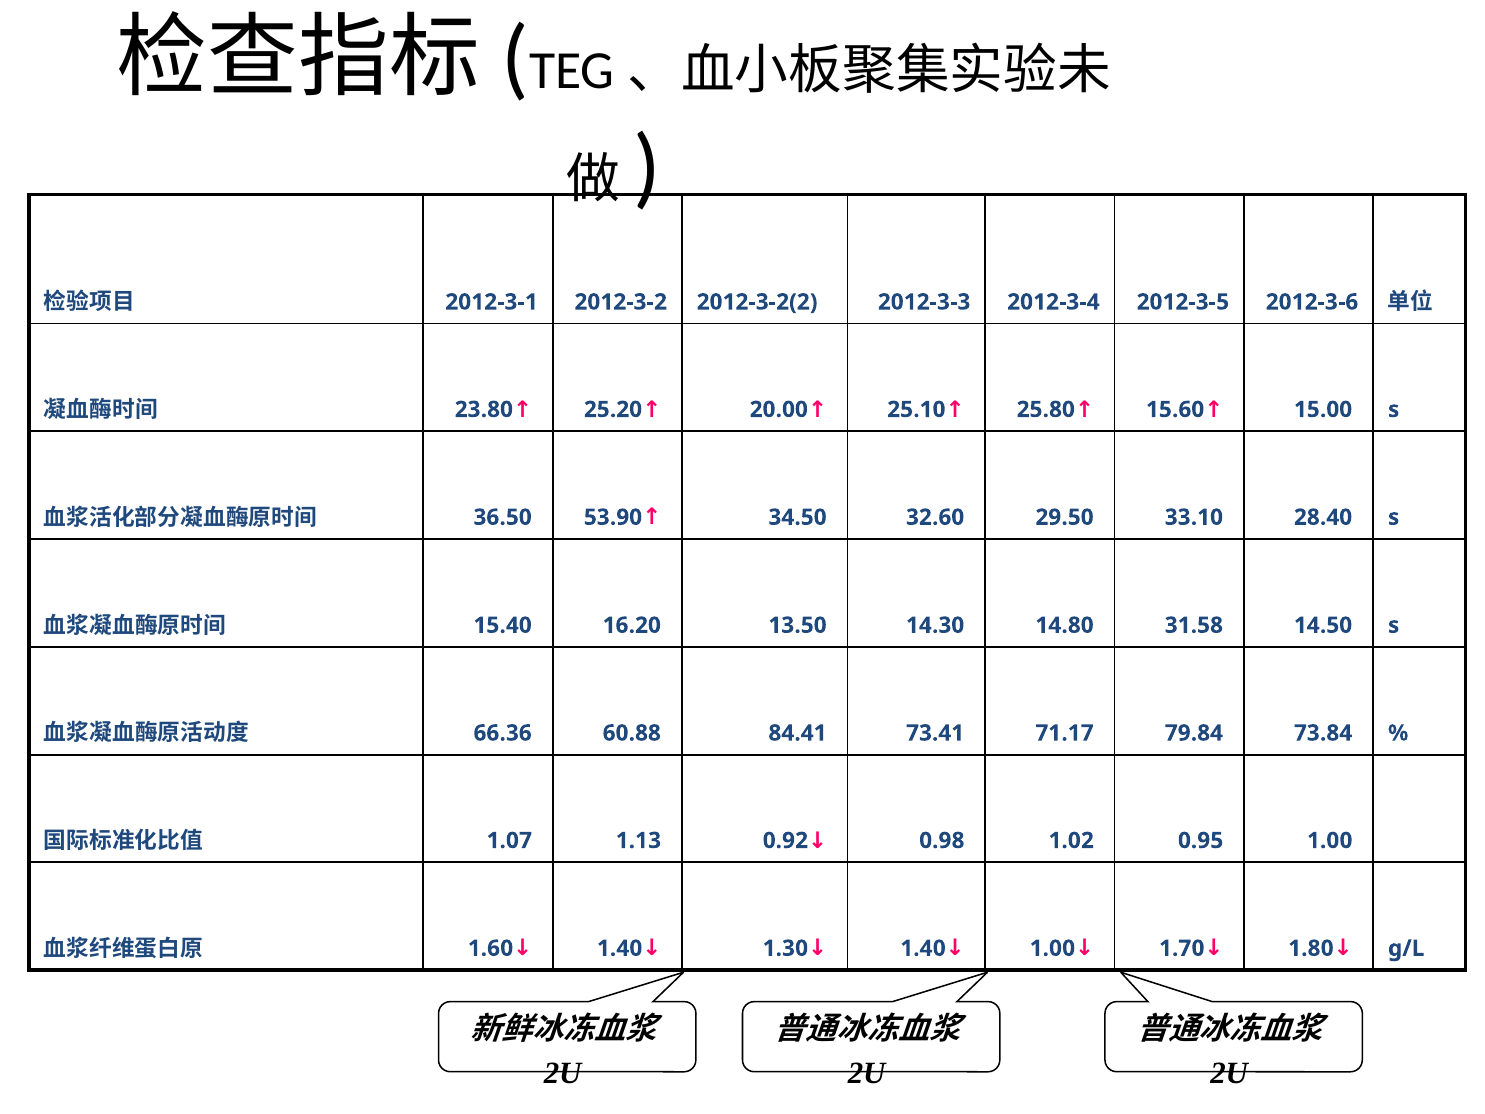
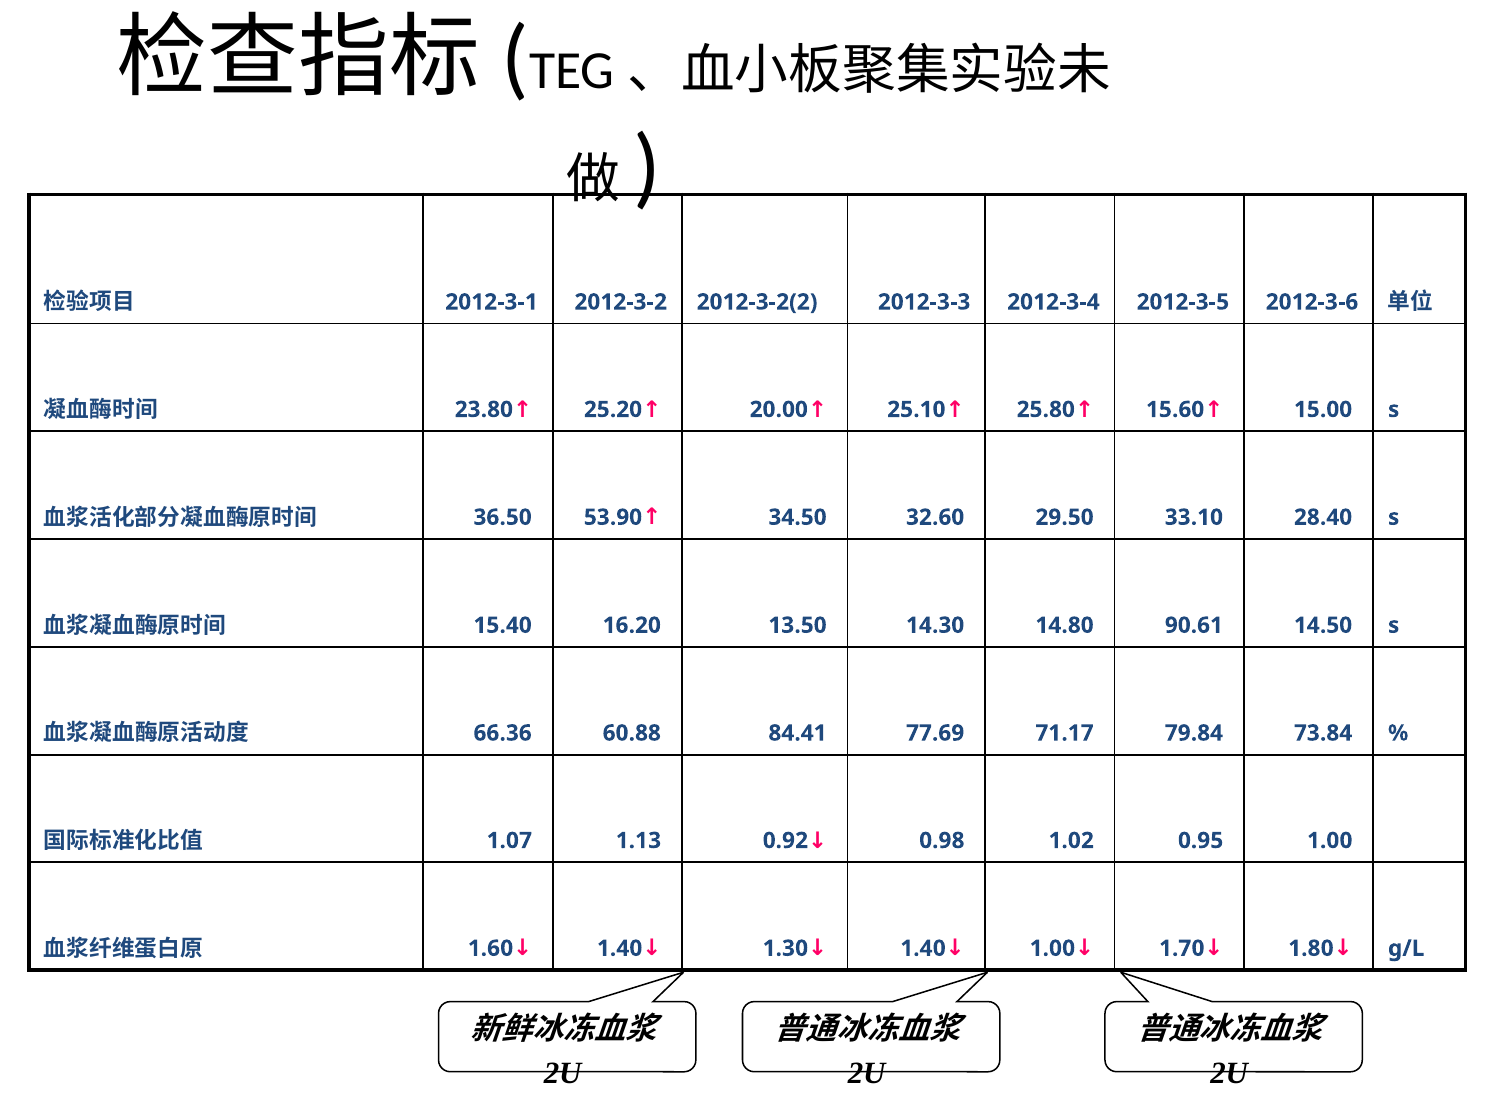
31.58: 31.58 -> 90.61
73.41: 73.41 -> 77.69
